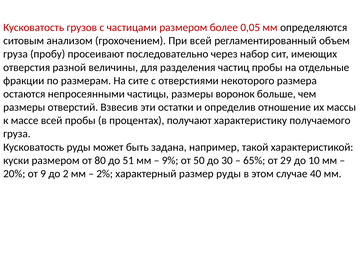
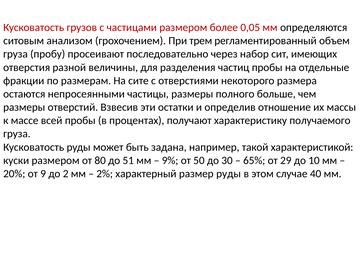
При всей: всей -> трем
воронок: воронок -> полного
